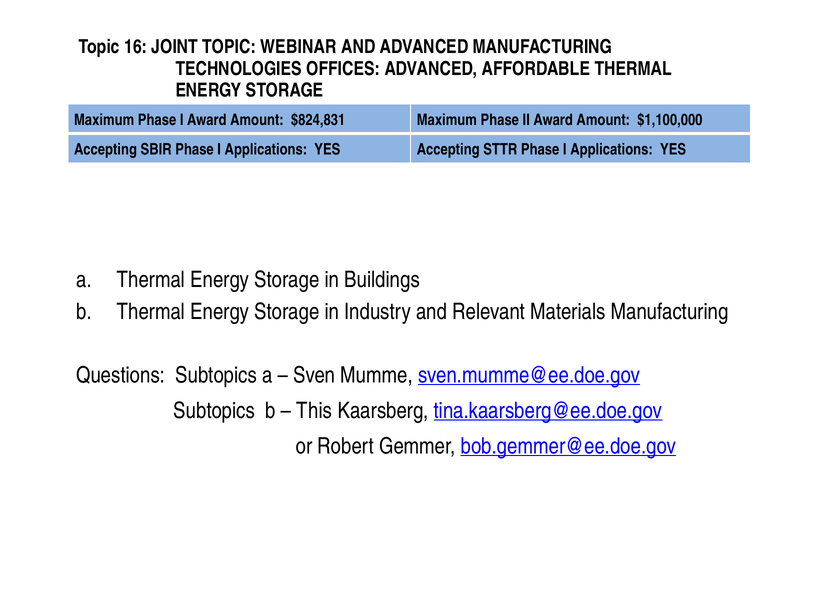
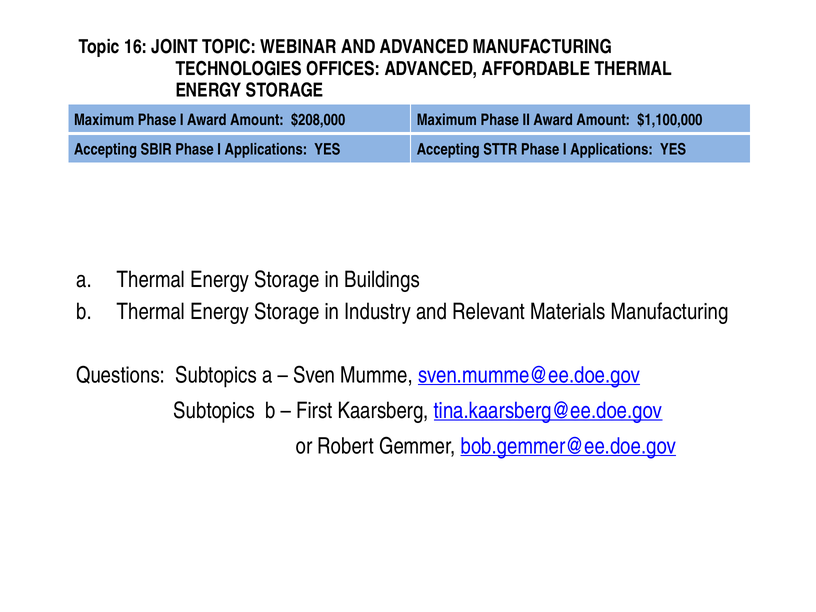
$824,831: $824,831 -> $208,000
This: This -> First
